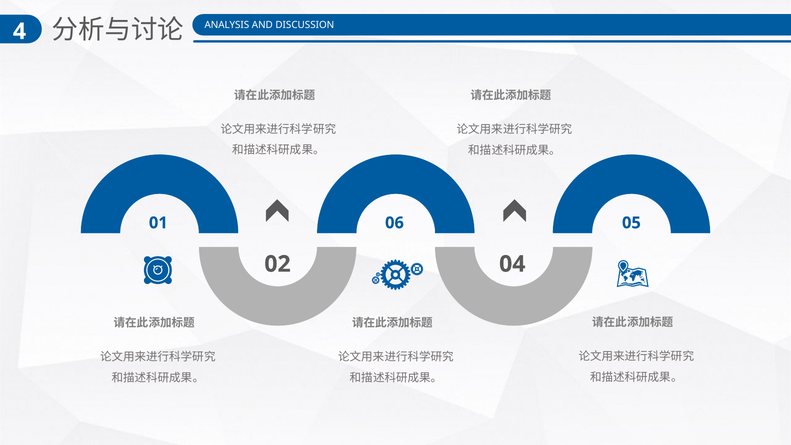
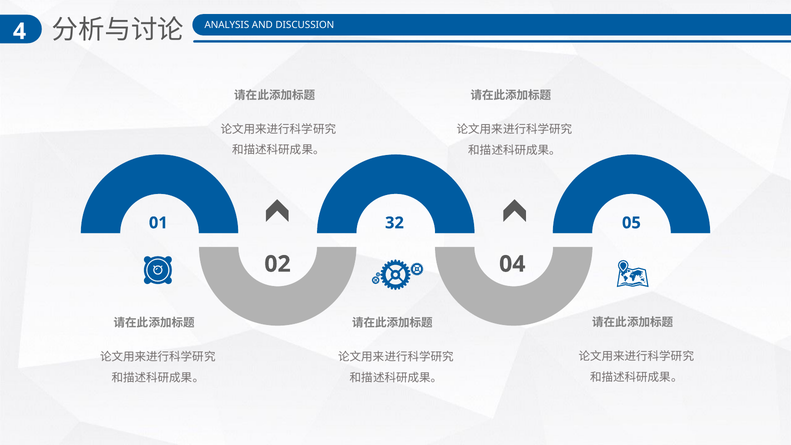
06: 06 -> 32
